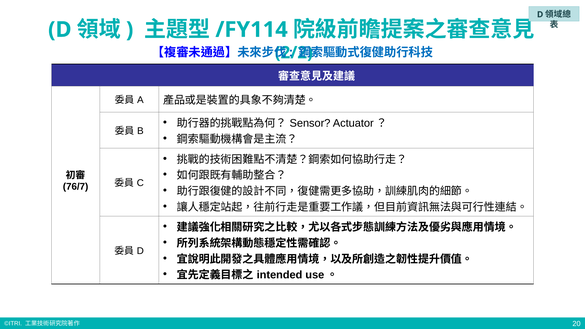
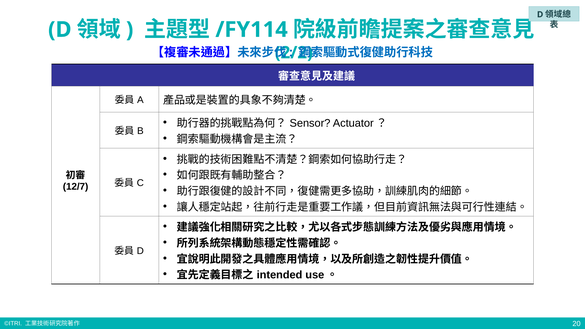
76/7: 76/7 -> 12/7
